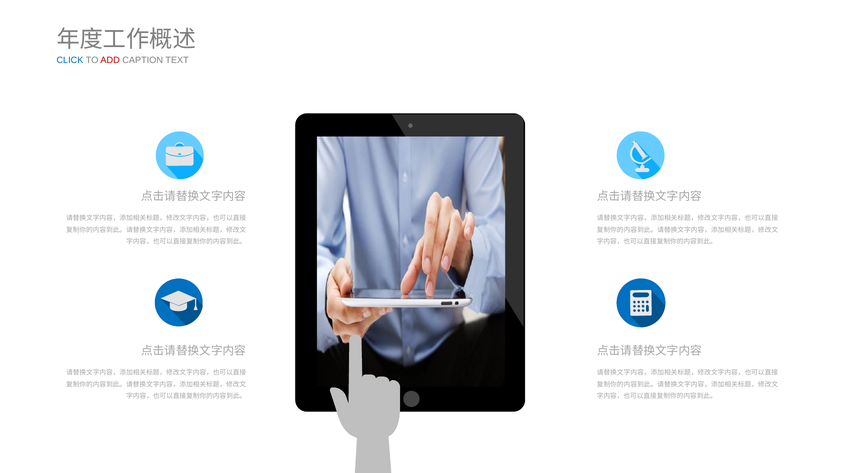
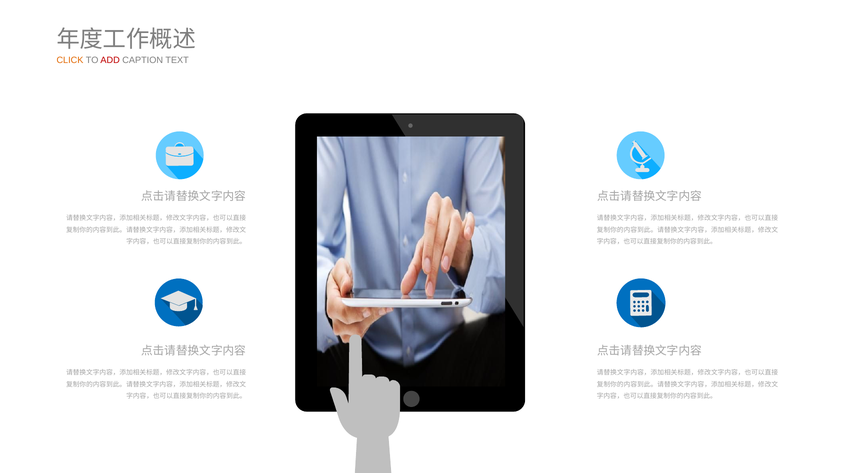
CLICK colour: blue -> orange
